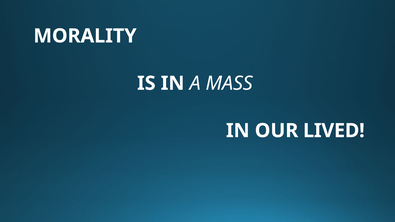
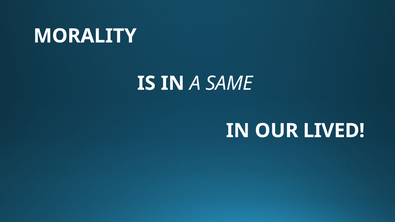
MASS: MASS -> SAME
